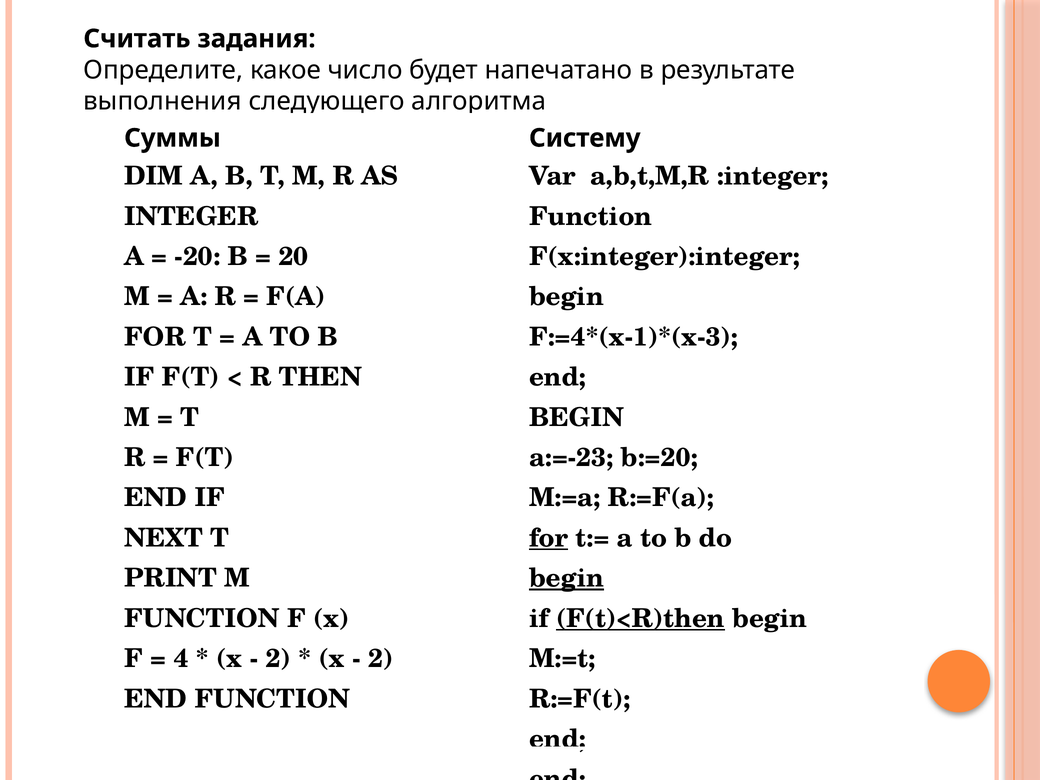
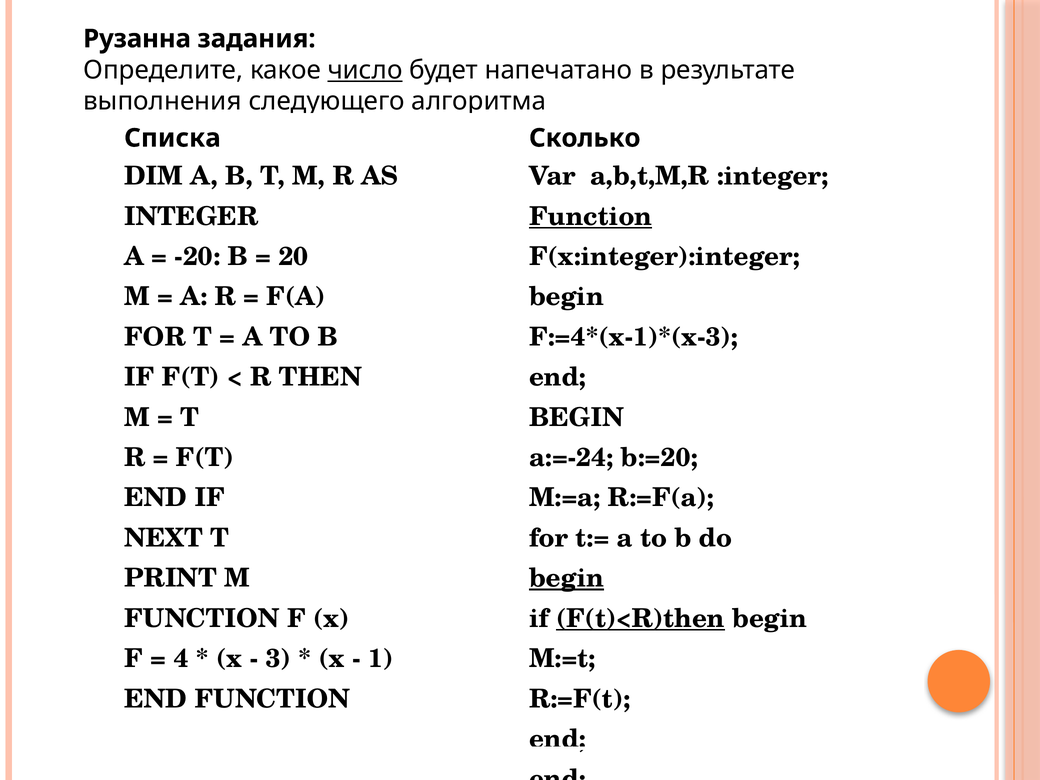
Считать: Считать -> Рузанна
число underline: none -> present
Суммы: Суммы -> Списка
Систему: Систему -> Сколько
Function at (591, 216) underline: none -> present
a:=-23: a:=-23 -> a:=-24
for at (549, 538) underline: present -> none
2 at (278, 659): 2 -> 3
2 at (381, 659): 2 -> 1
